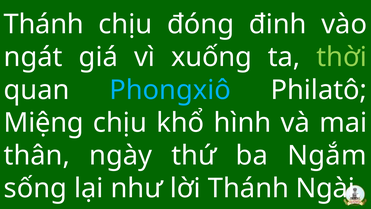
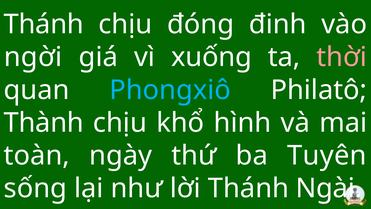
ngát: ngát -> ngời
thời colour: light green -> pink
Miệng: Miệng -> Thành
thân: thân -> toàn
Ngắm: Ngắm -> Tuyên
